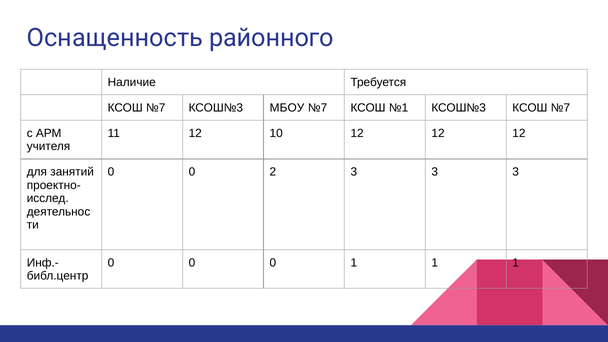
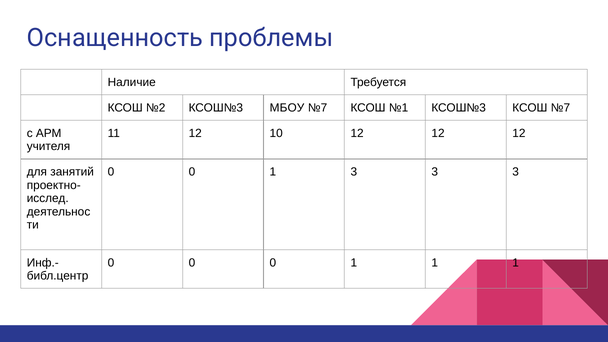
районного: районного -> проблемы
№7 at (156, 108): №7 -> №2
2 at (273, 172): 2 -> 1
